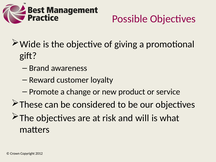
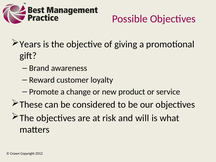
Wide: Wide -> Years
